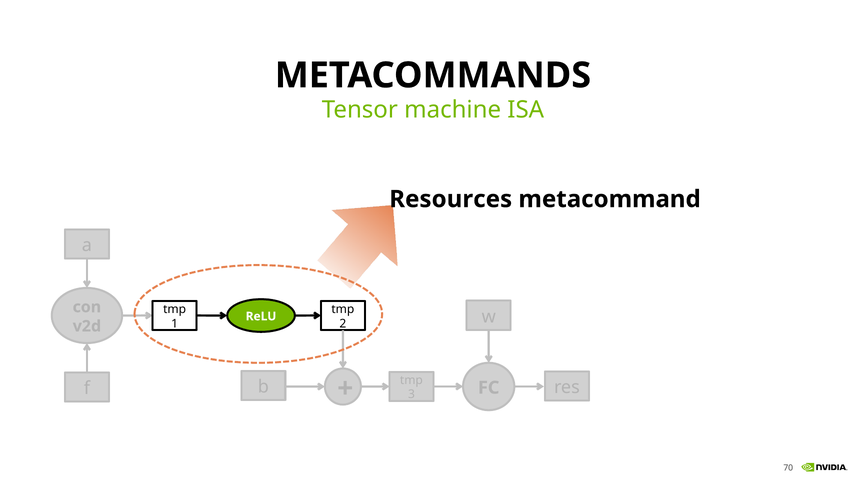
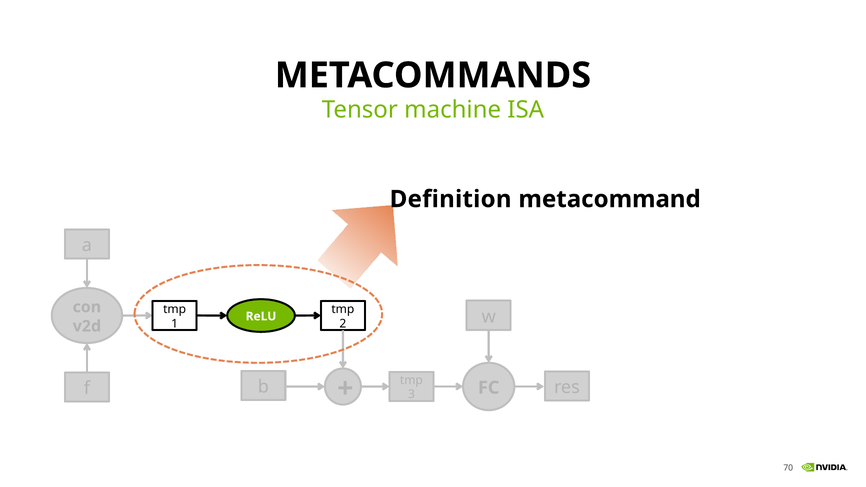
Resources: Resources -> Definition
